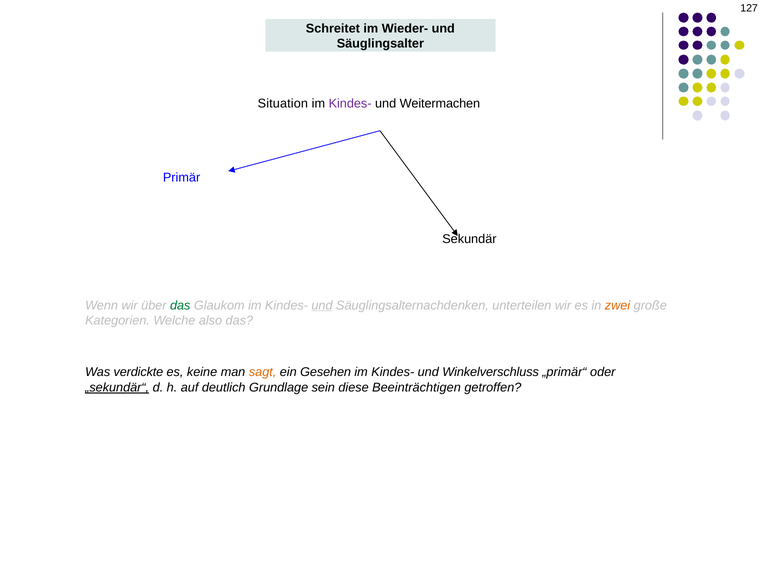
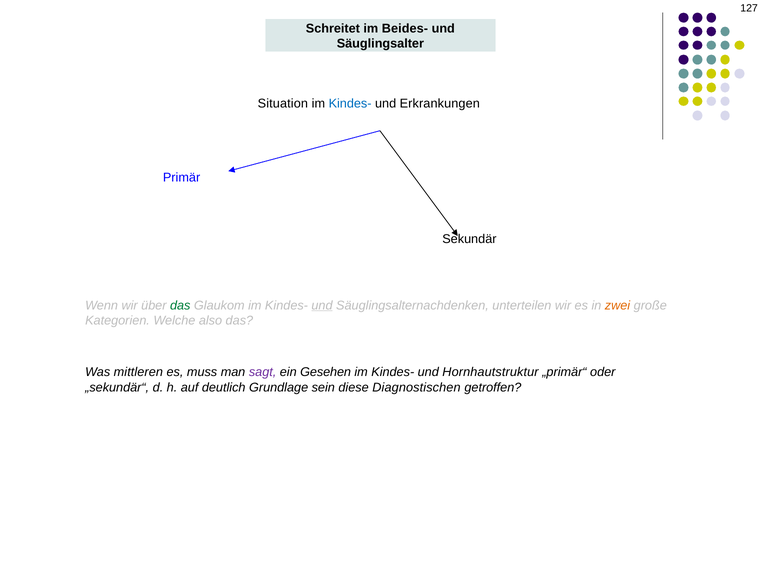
Wieder-: Wieder- -> Beides-
Kindes- at (350, 104) colour: purple -> blue
Weitermachen: Weitermachen -> Erkrankungen
verdickte: verdickte -> mittleren
keine: keine -> muss
sagt colour: orange -> purple
Winkelverschluss: Winkelverschluss -> Hornhautstruktur
„sekundär“ underline: present -> none
Beeinträchtigen: Beeinträchtigen -> Diagnostischen
